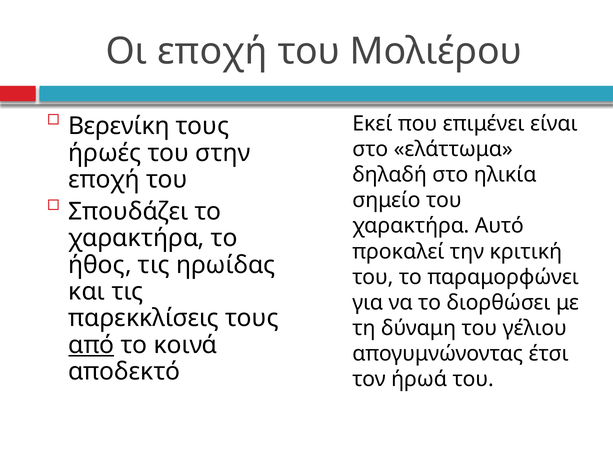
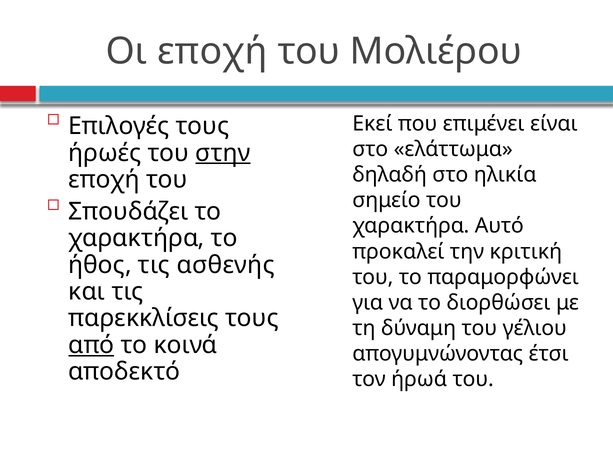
Βερενίκη: Βερενίκη -> Επιλογές
στην underline: none -> present
ηρωίδας: ηρωίδας -> ασθενής
